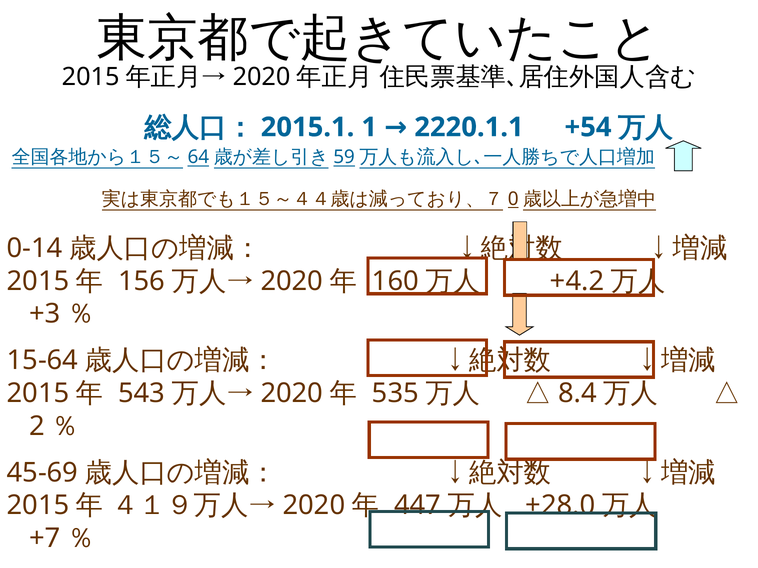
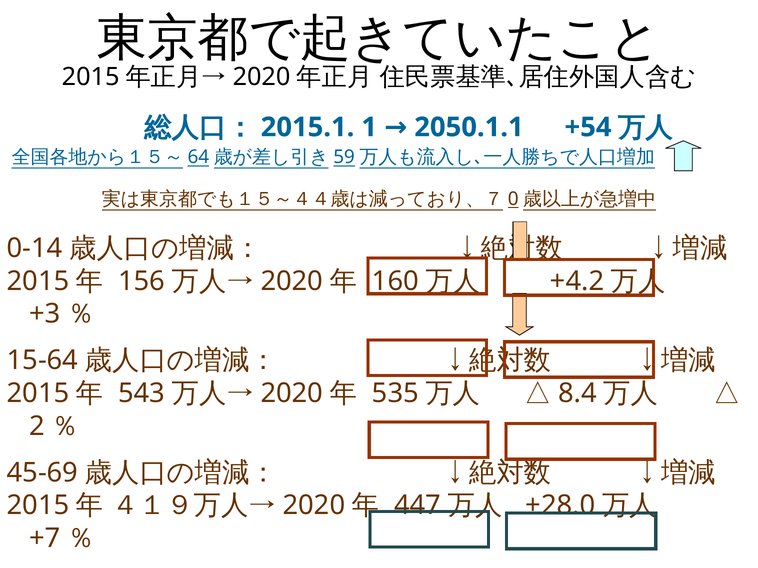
2220.1.1: 2220.1.1 -> 2050.1.1
